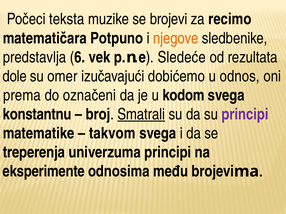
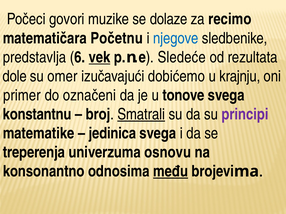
teksta: teksta -> govori
se brojevi: brojevi -> dolaze
Potpuno: Potpuno -> Početnu
njegove colour: orange -> blue
vek underline: none -> present
odnos: odnos -> krajnju
prema: prema -> primer
kodom: kodom -> tonove
takvom: takvom -> jedinica
univerzuma principi: principi -> osnovu
eksperimente: eksperimente -> konsonantno
među underline: none -> present
